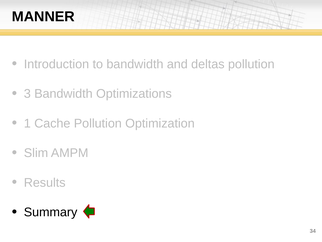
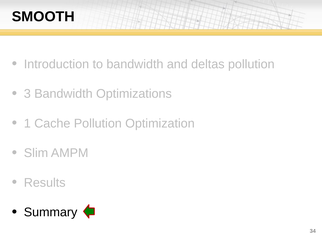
MANNER: MANNER -> SMOOTH
